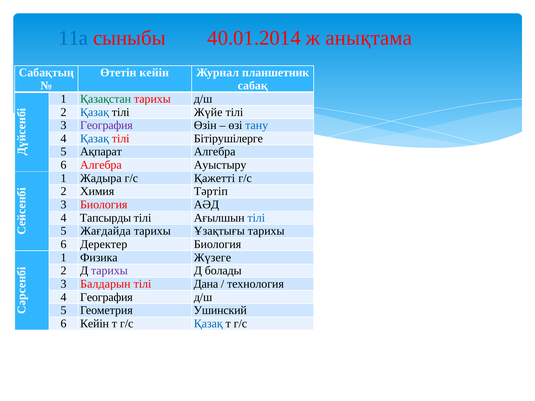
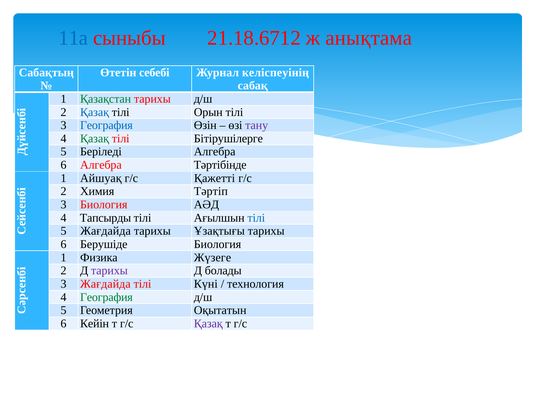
40.01.2014: 40.01.2014 -> 21.18.6712
Өтетін кейін: кейін -> себебі
планшетник: планшетник -> келіспеуінің
Жүйе: Жүйе -> Орын
География at (106, 125) colour: purple -> blue
тану colour: blue -> purple
Қазақ at (95, 139) colour: blue -> green
Ақпарат: Ақпарат -> Беріледі
Ауыстыру: Ауыстыру -> Тәртібінде
Жадыра: Жадыра -> Айшуақ
Деректер: Деректер -> Берушіде
3 Балдарын: Балдарын -> Жағдайда
Дана: Дана -> Күні
География at (106, 297) colour: black -> green
Ушинский: Ушинский -> Оқытатын
Қазақ at (208, 324) colour: blue -> purple
